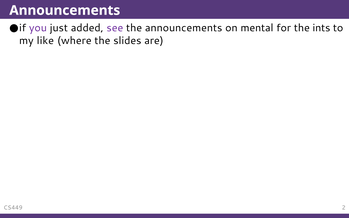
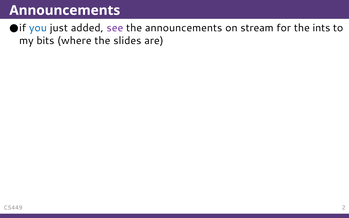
you colour: purple -> blue
mental: mental -> stream
like: like -> bits
